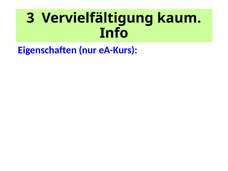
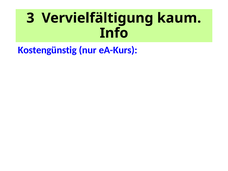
Eigenschaften: Eigenschaften -> Kostengünstig
